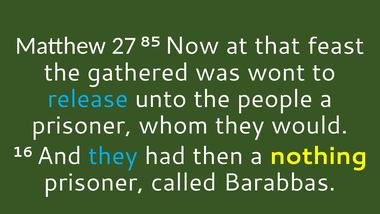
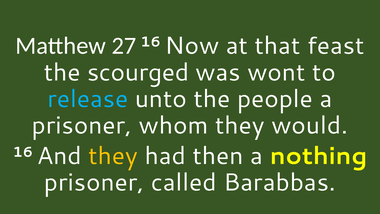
27 85: 85 -> 16
gathered: gathered -> scourged
they at (113, 156) colour: light blue -> yellow
